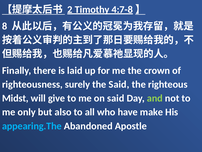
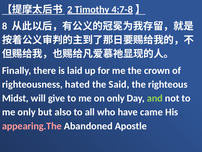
surely: surely -> hated
on said: said -> only
make: make -> came
appearing.The colour: light blue -> pink
